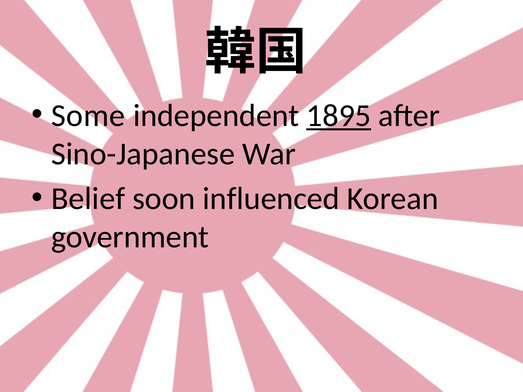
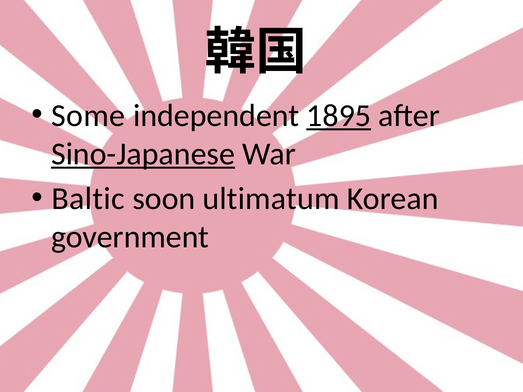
Sino-Japanese underline: none -> present
Belief: Belief -> Baltic
influenced: influenced -> ultimatum
